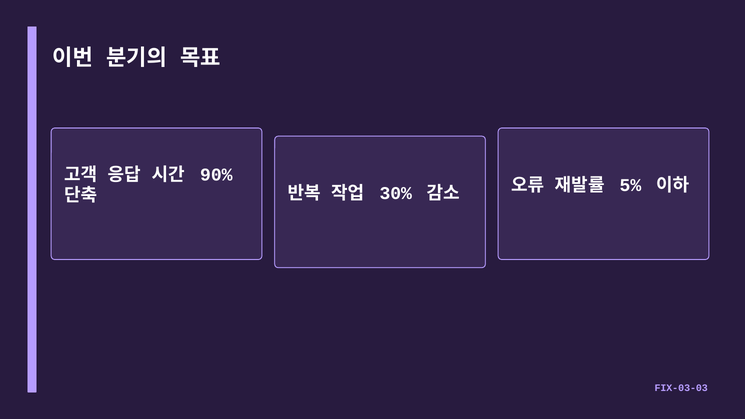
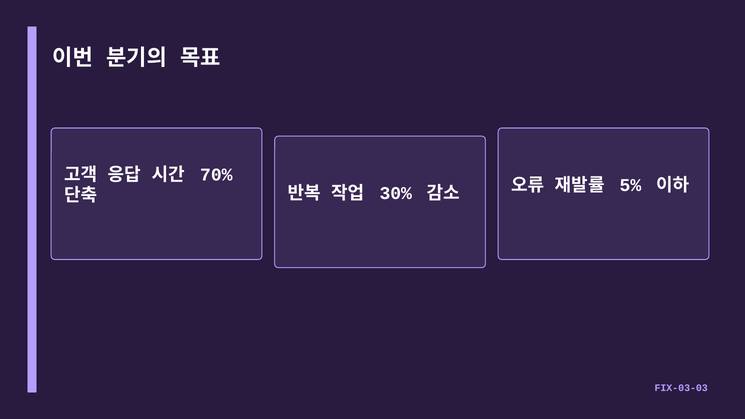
90%: 90% -> 70%
